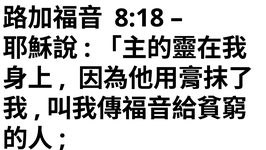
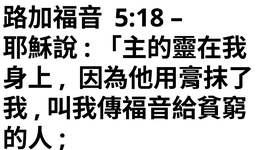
8:18: 8:18 -> 5:18
